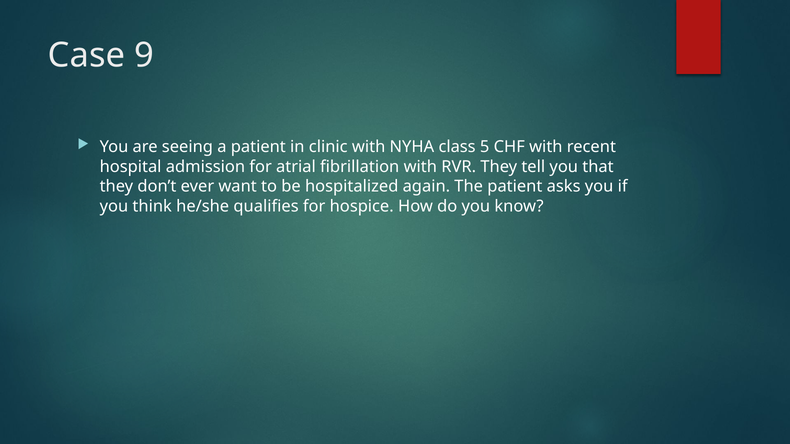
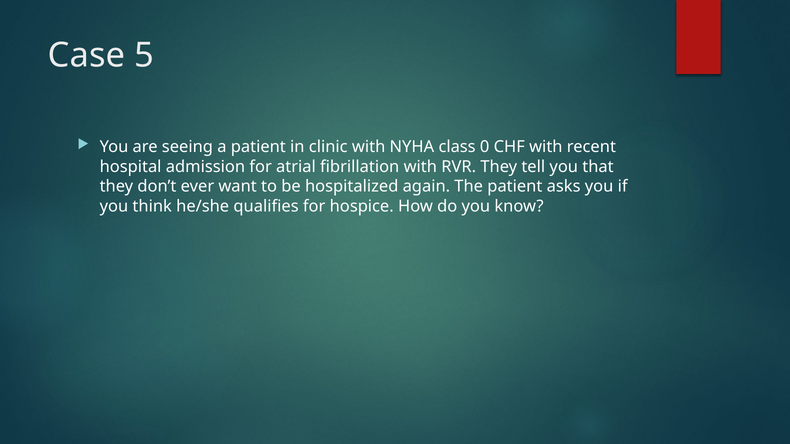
9: 9 -> 5
5: 5 -> 0
